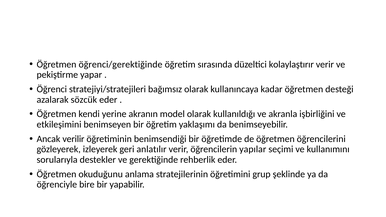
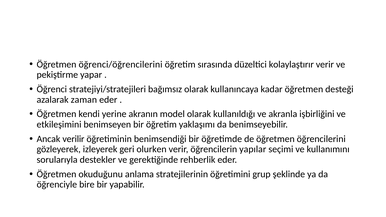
öğrenci/gerektiğinde: öğrenci/gerektiğinde -> öğrenci/öğrencilerini
sözcük: sözcük -> zaman
anlatılır: anlatılır -> olurken
